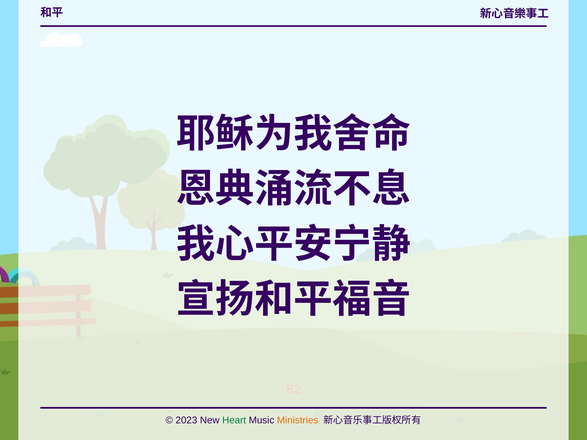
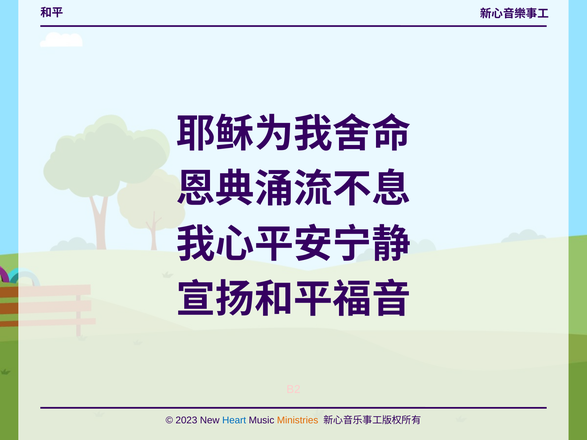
Heart colour: green -> blue
